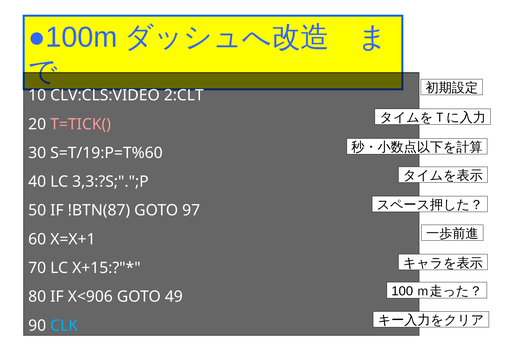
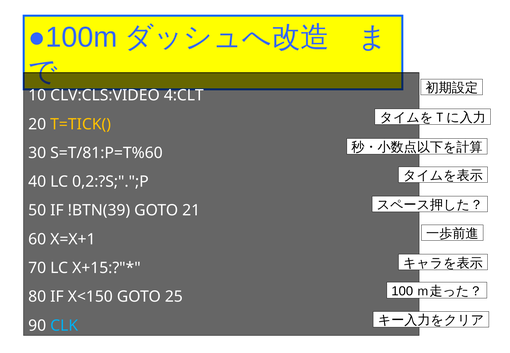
2:CLT: 2:CLT -> 4:CLT
T=TICK( colour: pink -> yellow
S=T/19:P=T%60: S=T/19:P=T%60 -> S=T/81:P=T%60
3,3:?S;".";P: 3,3:?S;".";P -> 0,2:?S;".";P
!BTN(87: !BTN(87 -> !BTN(39
97: 97 -> 21
X<906: X<906 -> X<150
49: 49 -> 25
